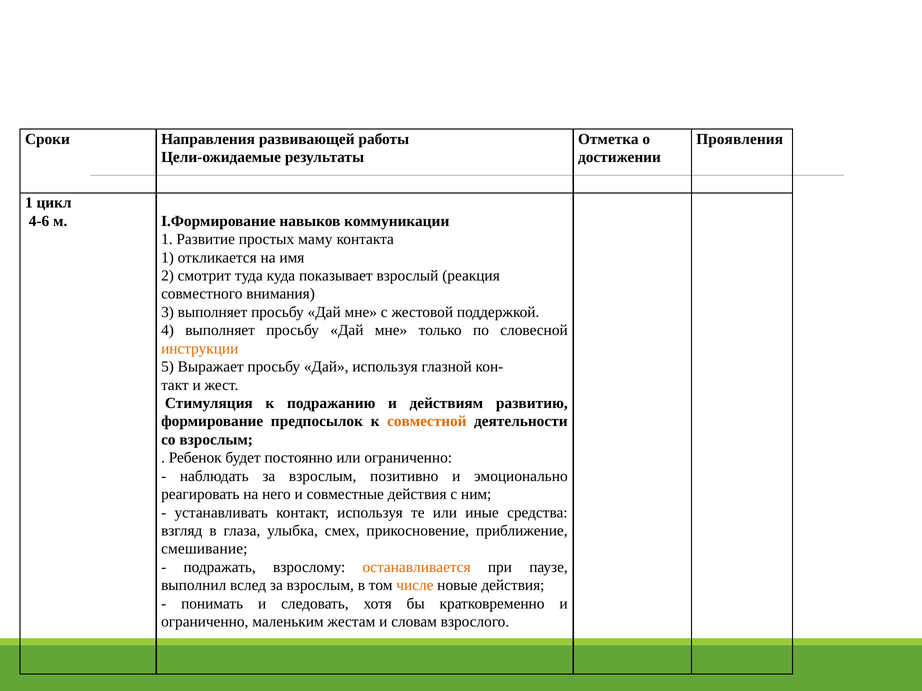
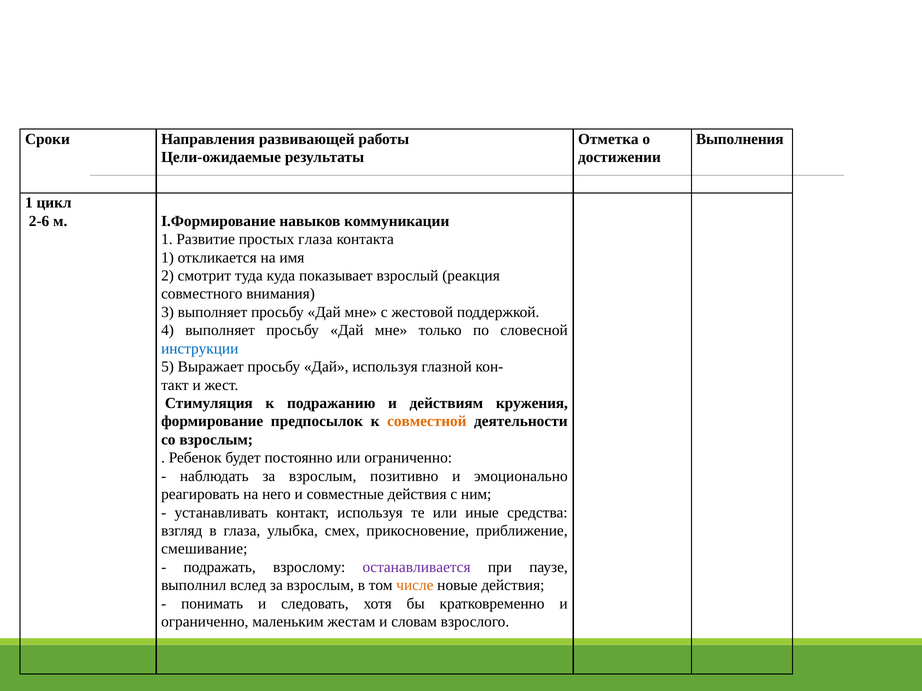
Проявления: Проявления -> Выполнения
4-6: 4-6 -> 2-6
простых маму: маму -> глаза
инструкции colour: orange -> blue
развитию: развитию -> кружения
останавливается colour: orange -> purple
